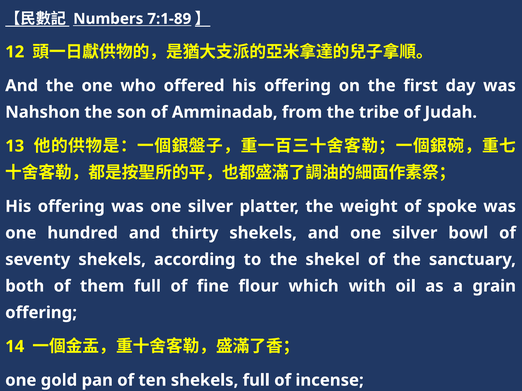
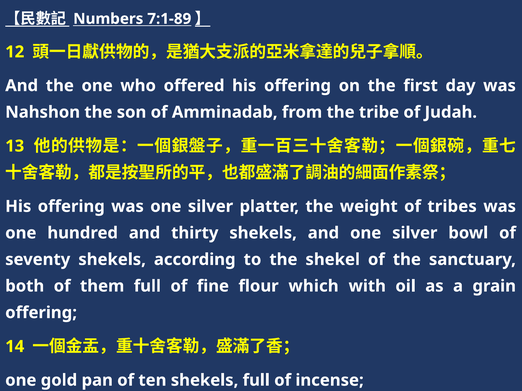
spoke: spoke -> tribes
